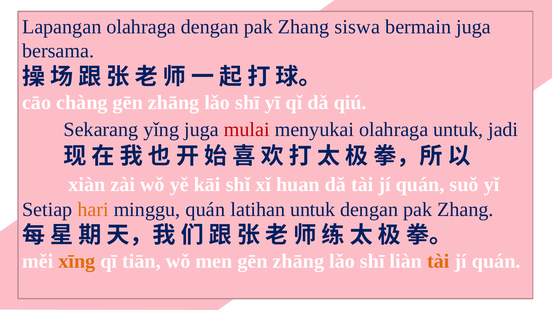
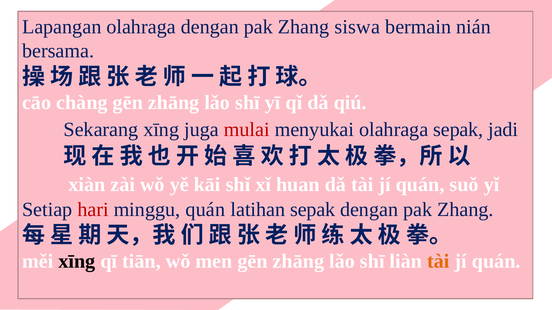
bermain juga: juga -> nián
Sekarang yǐng: yǐng -> xīng
olahraga untuk: untuk -> sepak
hari colour: orange -> red
latihan untuk: untuk -> sepak
xīng at (77, 261) colour: orange -> black
